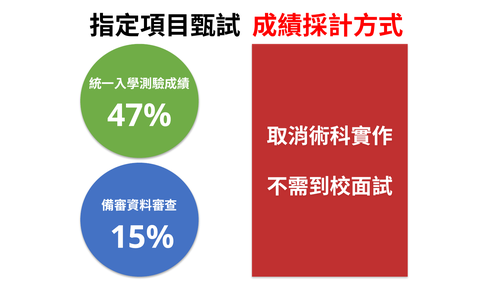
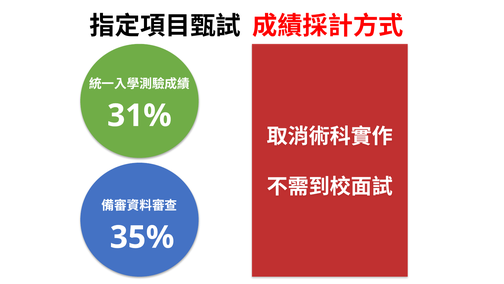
47%: 47% -> 31%
15%: 15% -> 35%
